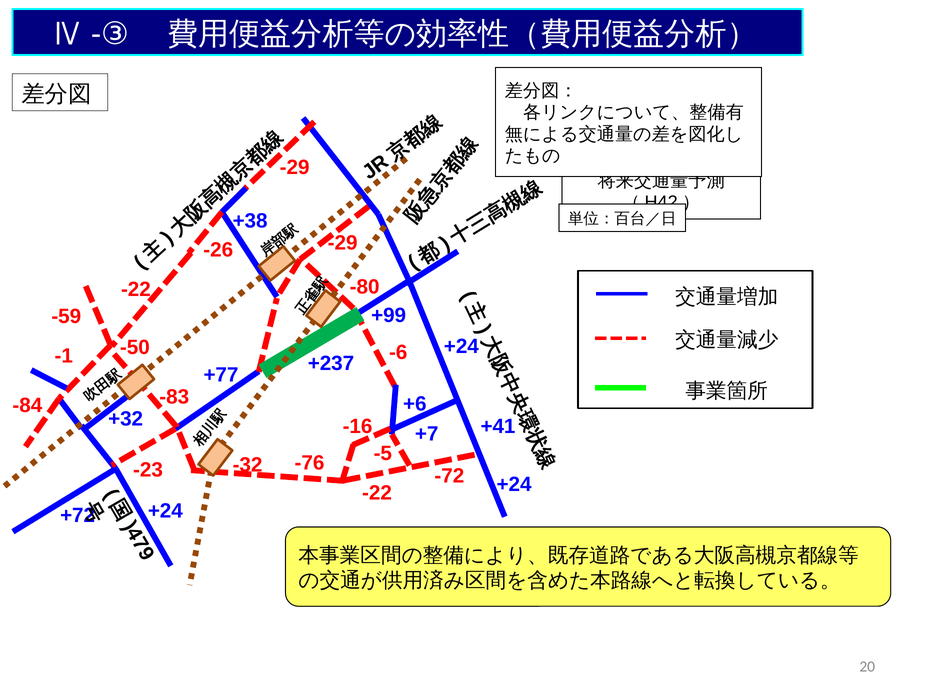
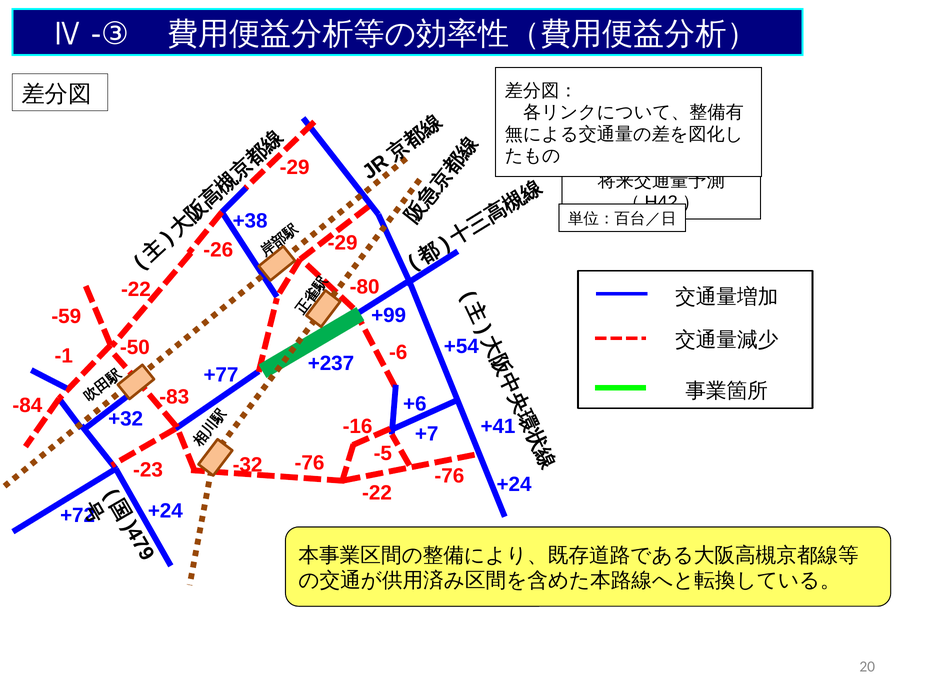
+24 at (461, 346): +24 -> +54
-72 at (449, 476): -72 -> -76
